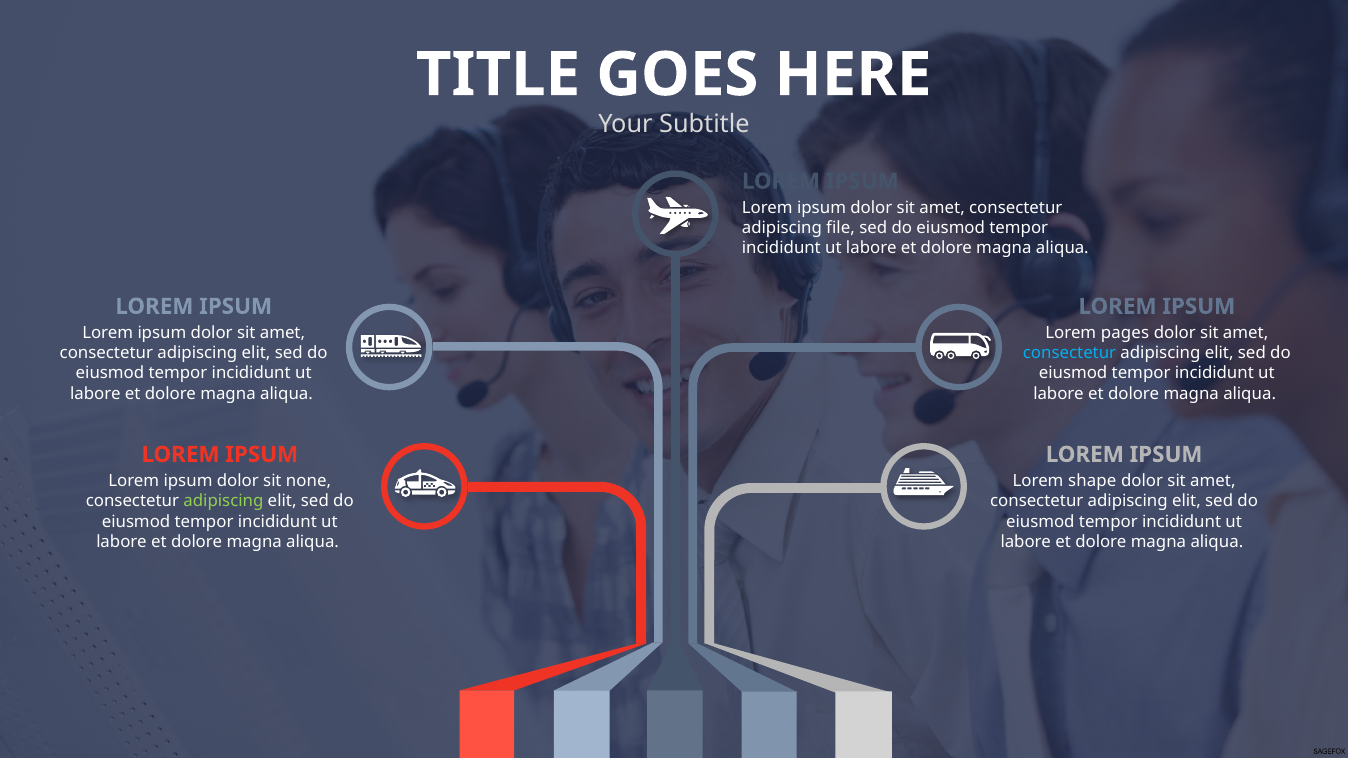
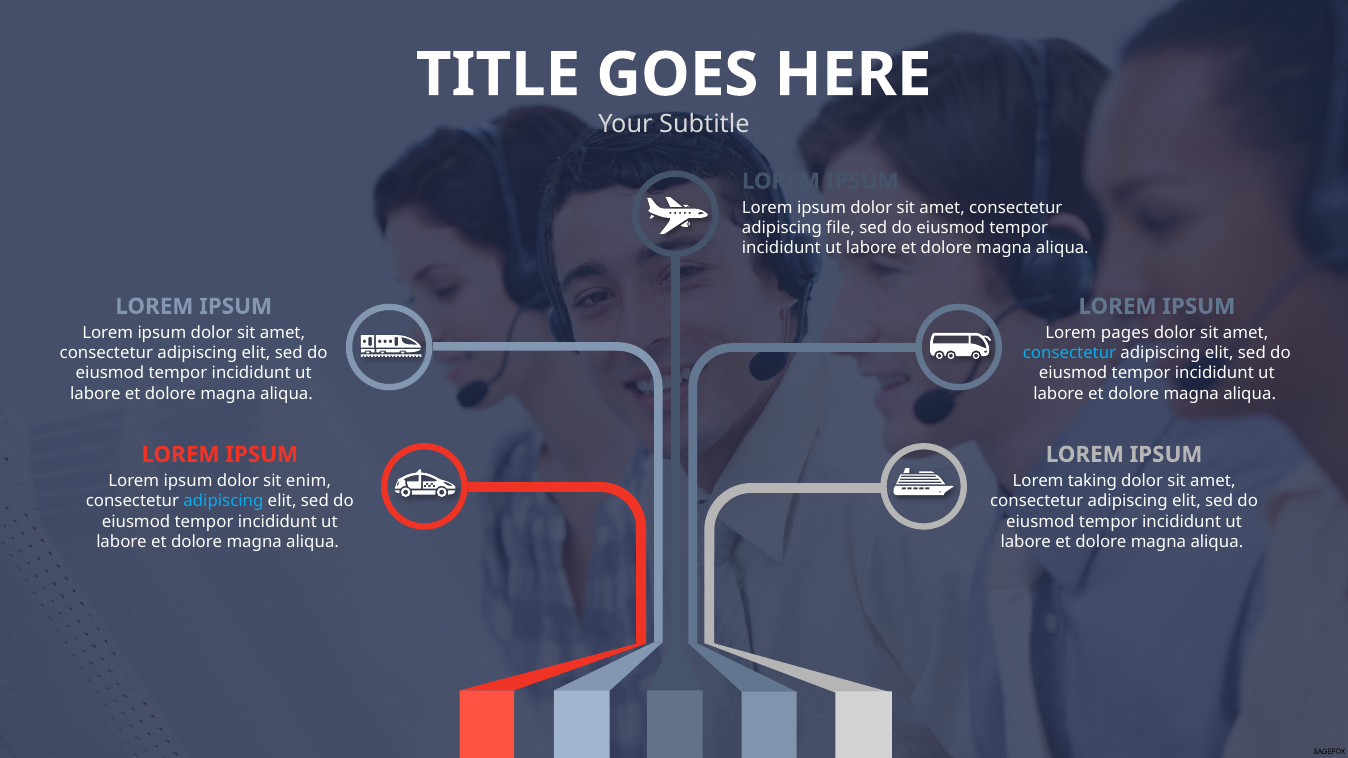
none: none -> enim
shape: shape -> taking
adipiscing at (223, 501) colour: light green -> light blue
